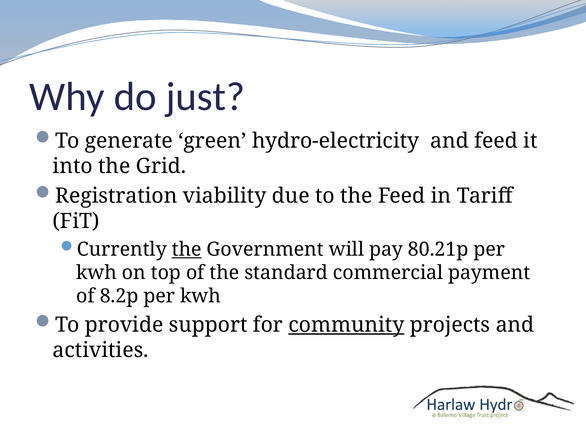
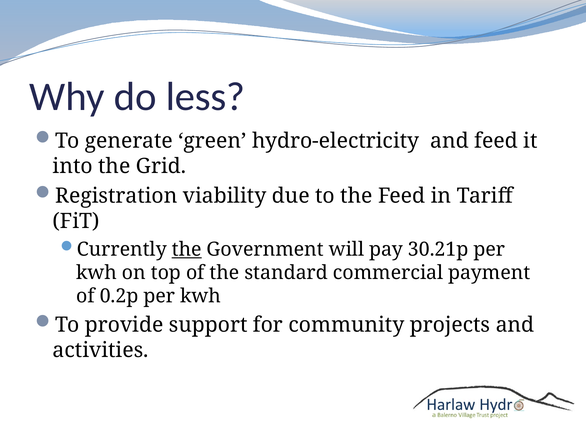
just: just -> less
80.21p: 80.21p -> 30.21p
8.2p: 8.2p -> 0.2p
community underline: present -> none
